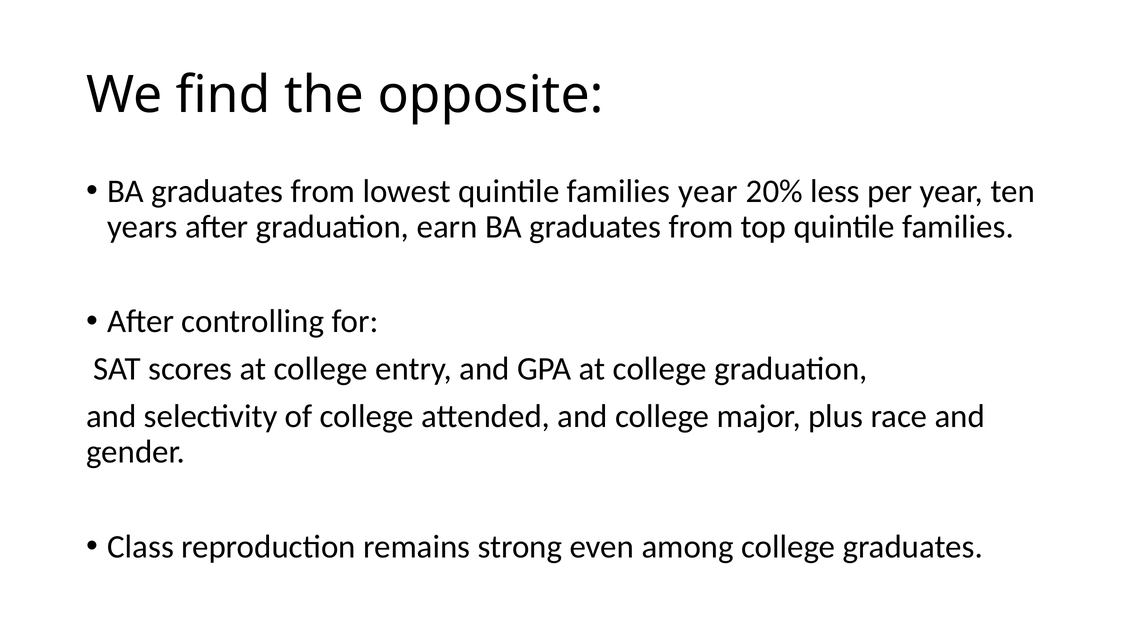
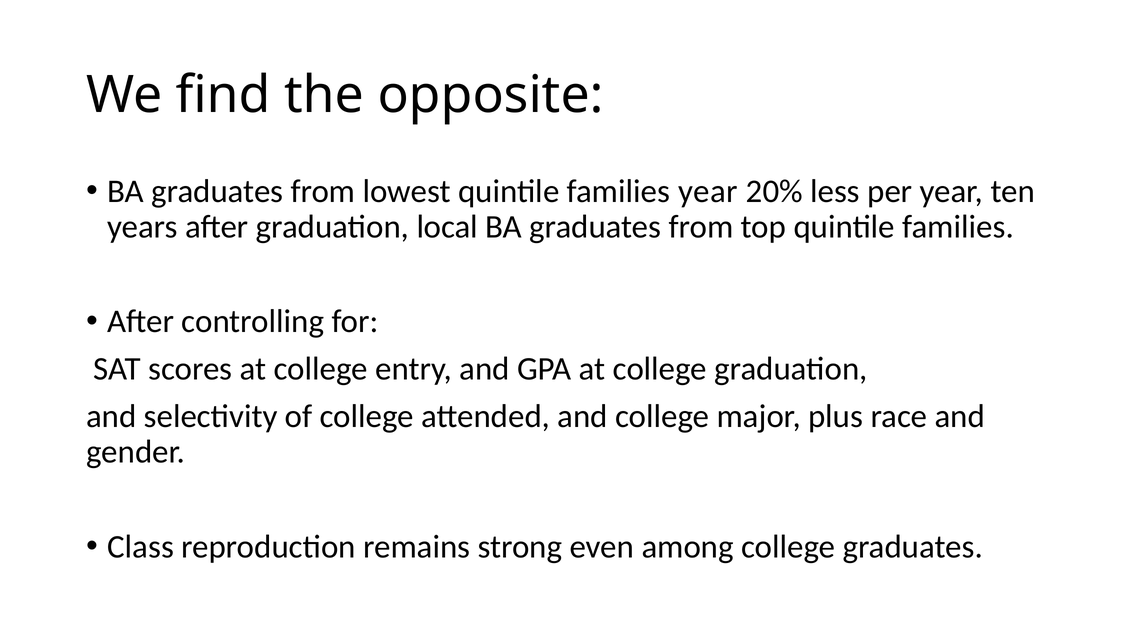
earn: earn -> local
